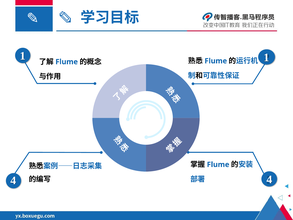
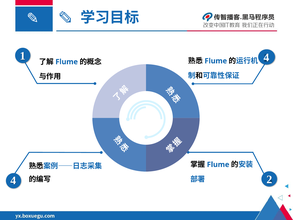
1 1: 1 -> 4
4 at (269, 179): 4 -> 2
